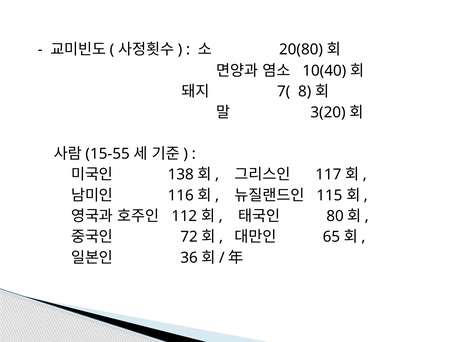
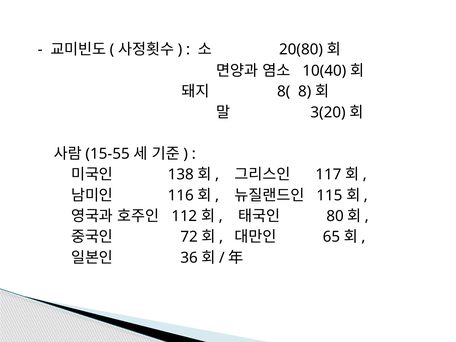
7(: 7( -> 8(
